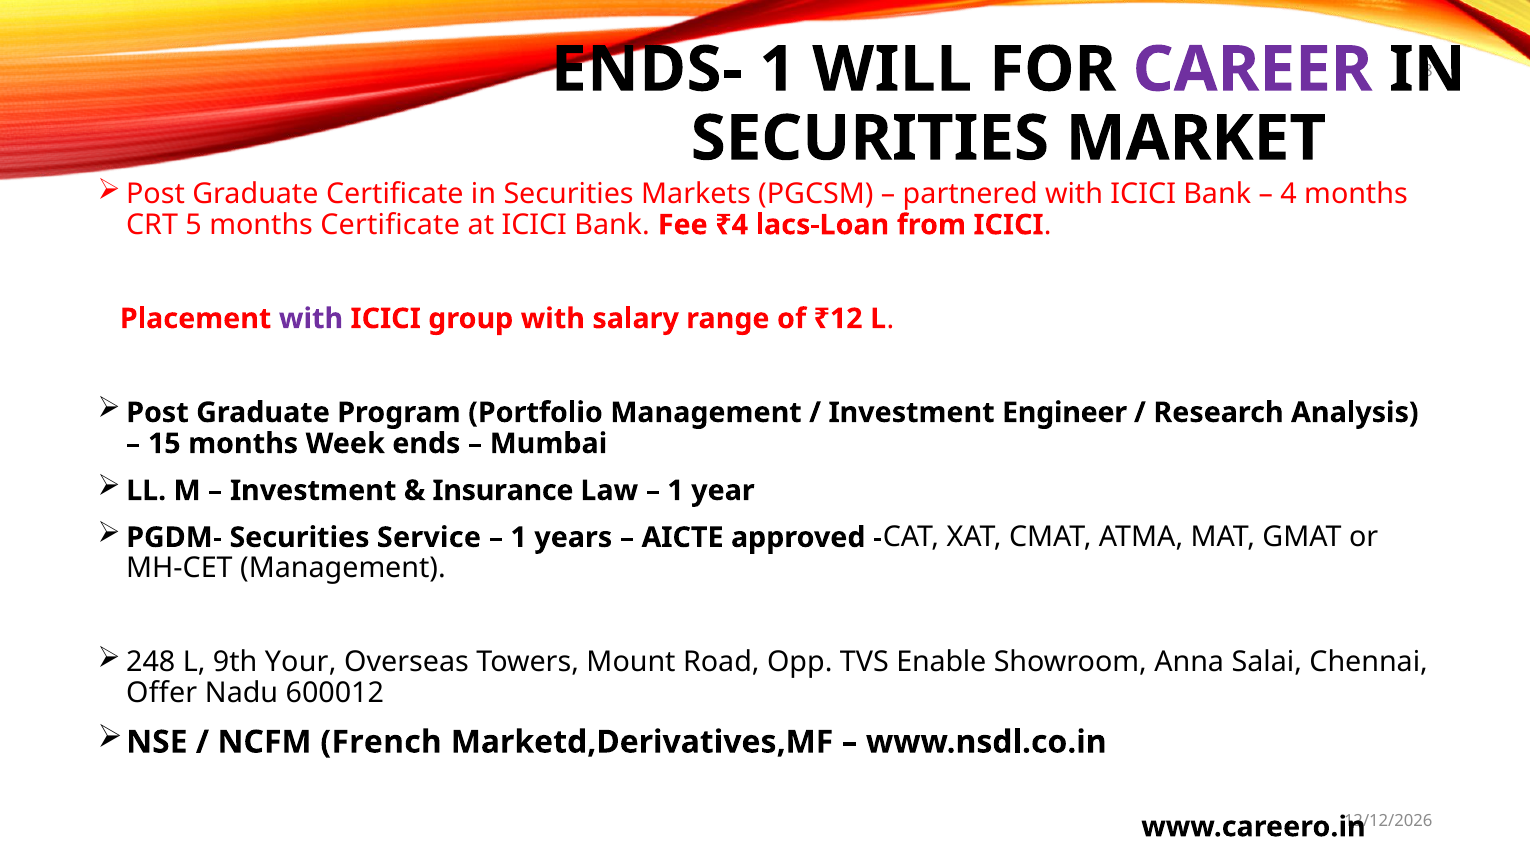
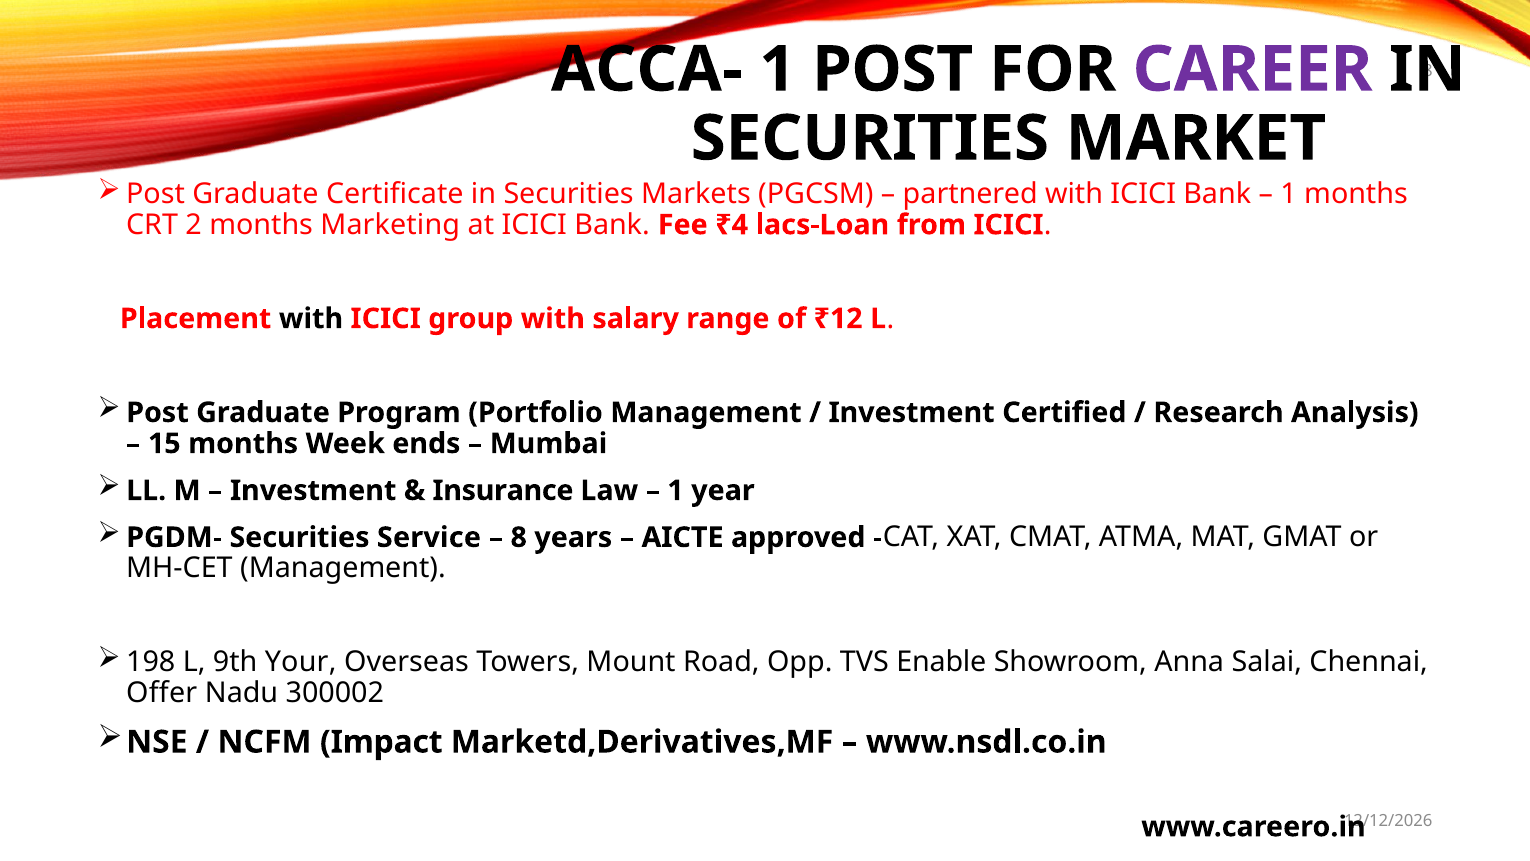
ENDS-: ENDS- -> ACCA-
1 WILL: WILL -> POST
4 at (1289, 194): 4 -> 1
5: 5 -> 2
months Certificate: Certificate -> Marketing
with at (311, 319) colour: purple -> black
Engineer: Engineer -> Certified
1 at (519, 537): 1 -> 8
248: 248 -> 198
600012: 600012 -> 300002
French: French -> Impact
